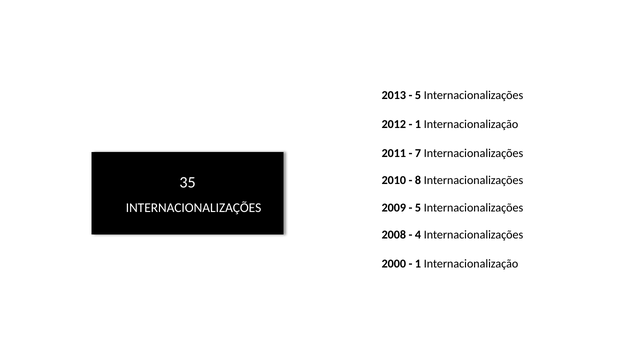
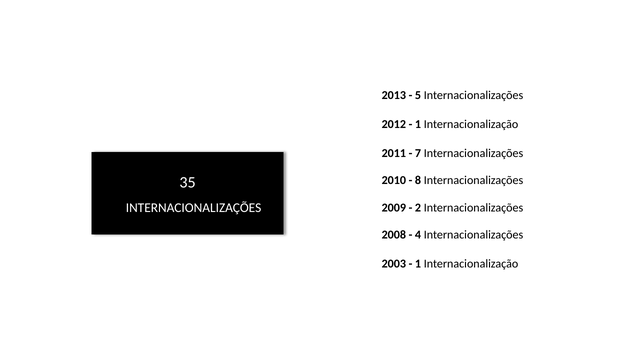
5 at (418, 207): 5 -> 2
2000: 2000 -> 2003
